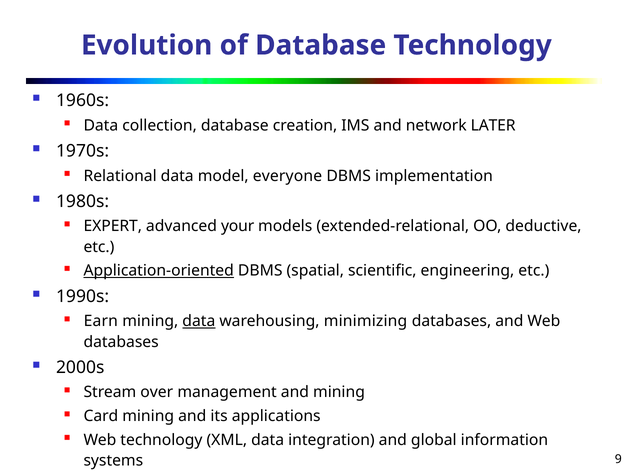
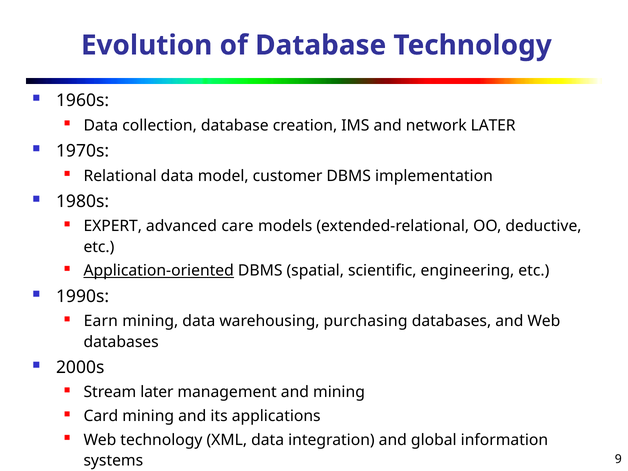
everyone: everyone -> customer
your: your -> care
data at (199, 321) underline: present -> none
minimizing: minimizing -> purchasing
Stream over: over -> later
